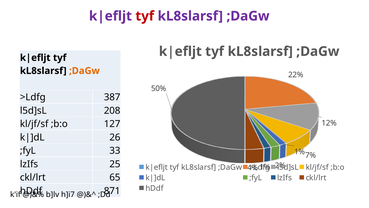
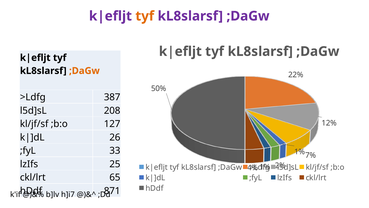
tyf at (145, 16) colour: red -> orange
